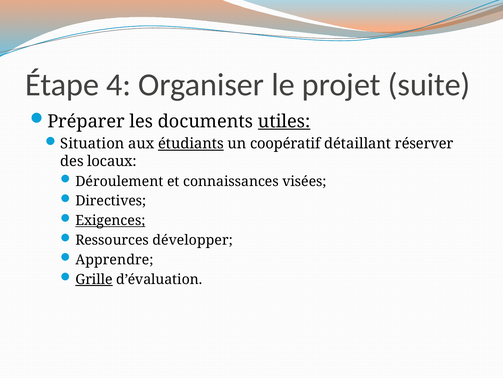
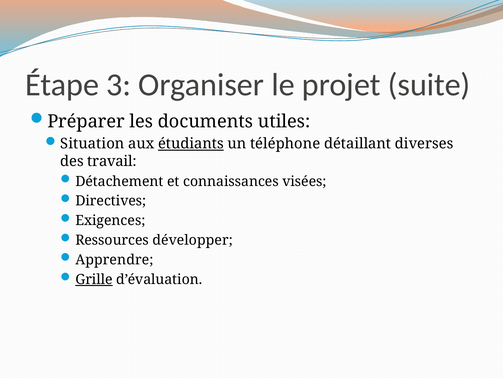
4: 4 -> 3
utiles underline: present -> none
coopératif: coopératif -> téléphone
réserver: réserver -> diverses
locaux: locaux -> travail
Déroulement: Déroulement -> Détachement
Exigences underline: present -> none
